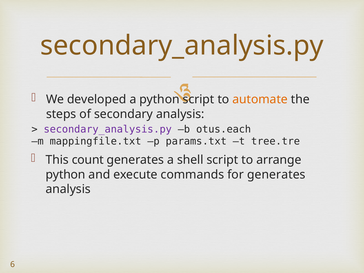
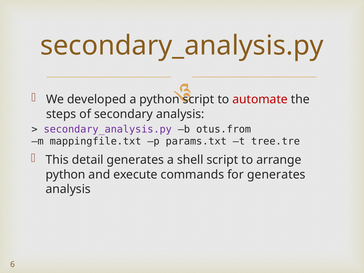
automate colour: orange -> red
otus.each: otus.each -> otus.from
count: count -> detail
